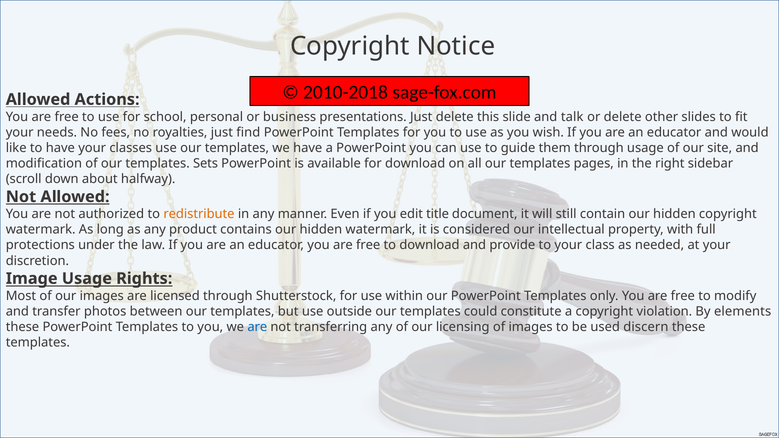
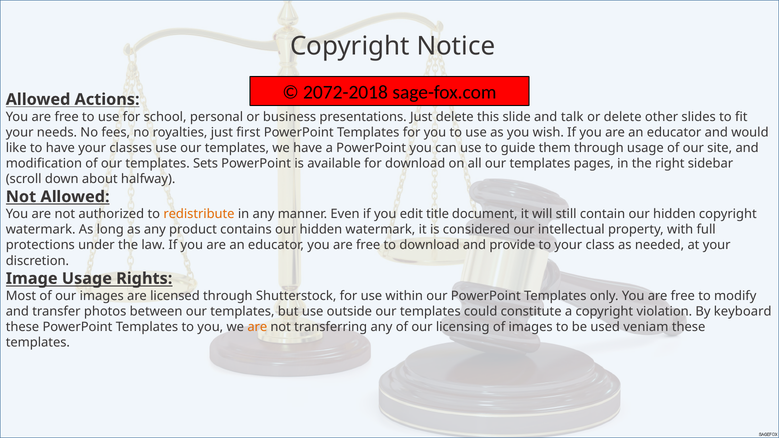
2010-2018: 2010-2018 -> 2072-2018
find: find -> first
elements: elements -> keyboard
are at (257, 327) colour: blue -> orange
discern: discern -> veniam
